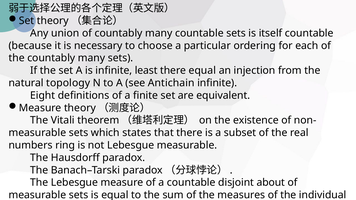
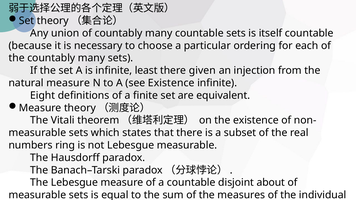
there equal: equal -> given
natural topology: topology -> measure
see Antichain: Antichain -> Existence
